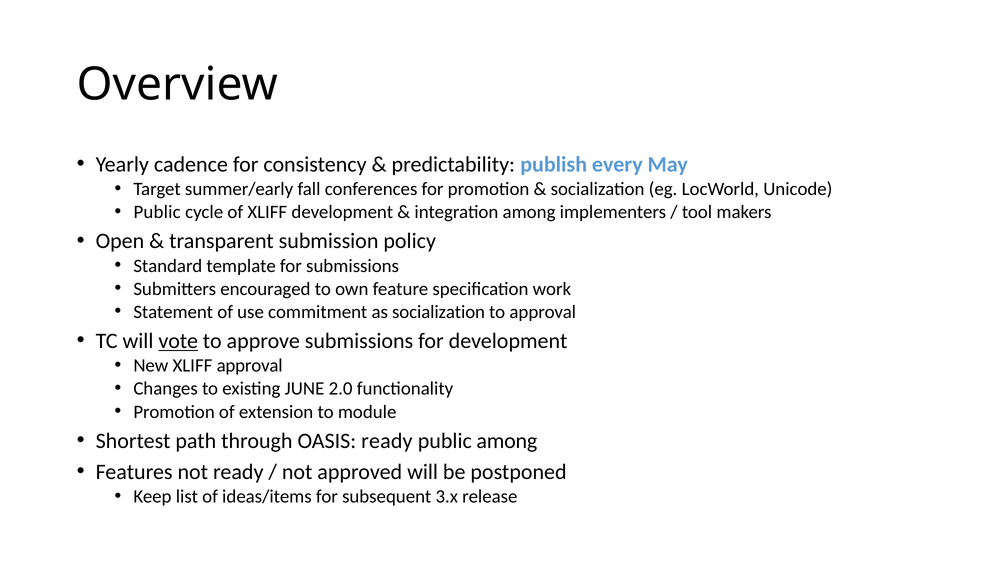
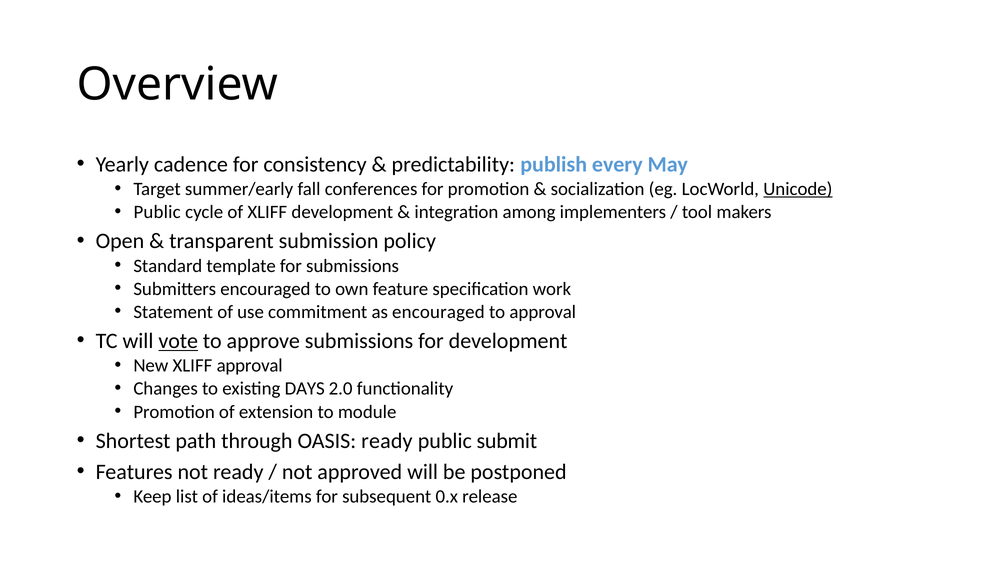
Unicode underline: none -> present
as socialization: socialization -> encouraged
JUNE: JUNE -> DAYS
public among: among -> submit
3.x: 3.x -> 0.x
